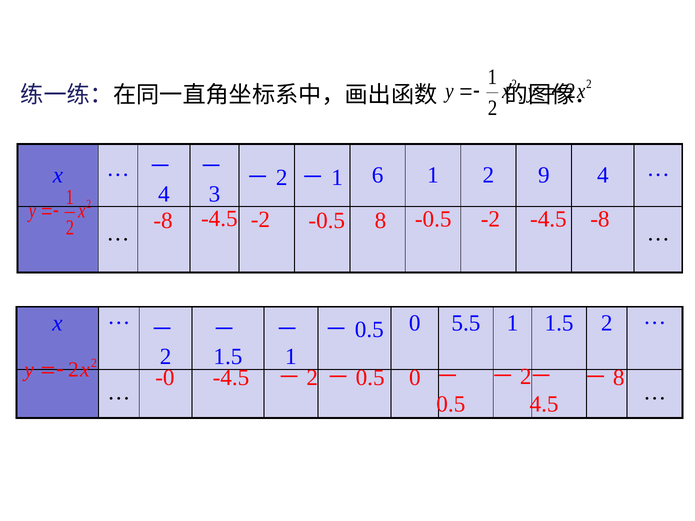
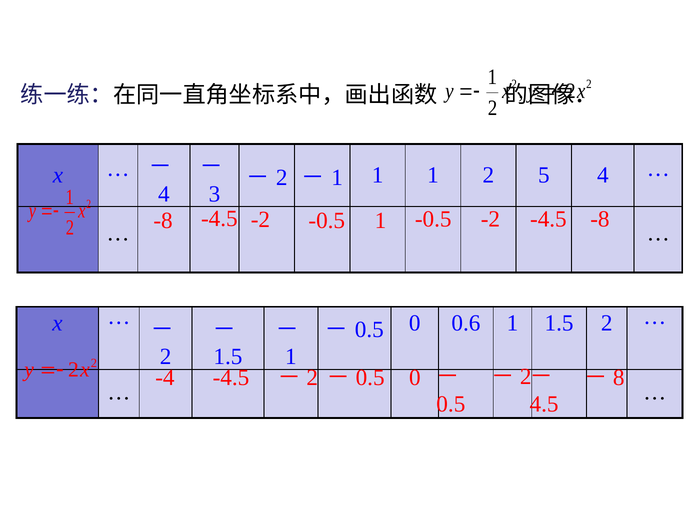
6 at (378, 175): 6 -> 1
9: 9 -> 5
-0.5 8: 8 -> 1
5.5: 5.5 -> 0.6
-0: -0 -> -4
